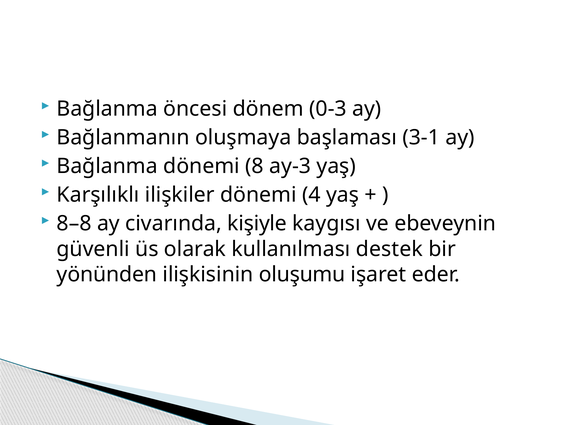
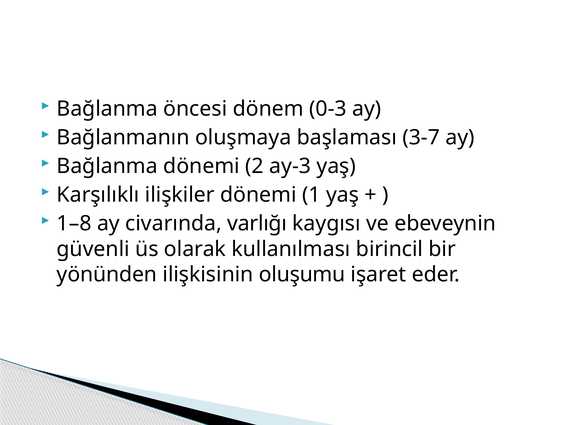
3-1: 3-1 -> 3-7
8: 8 -> 2
4: 4 -> 1
8–8: 8–8 -> 1–8
kişiyle: kişiyle -> varlığı
destek: destek -> birincil
